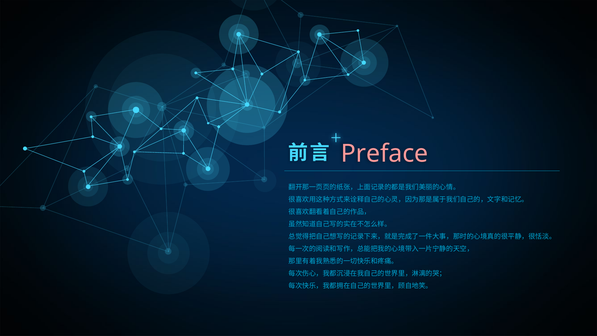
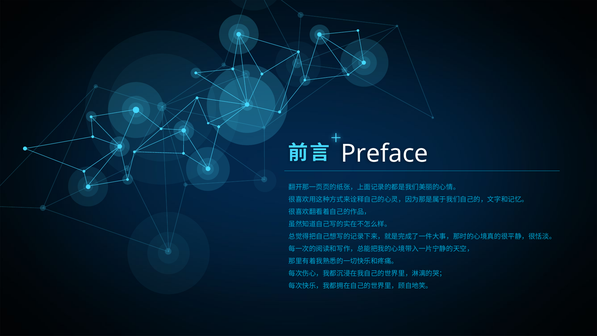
Preface colour: pink -> white
